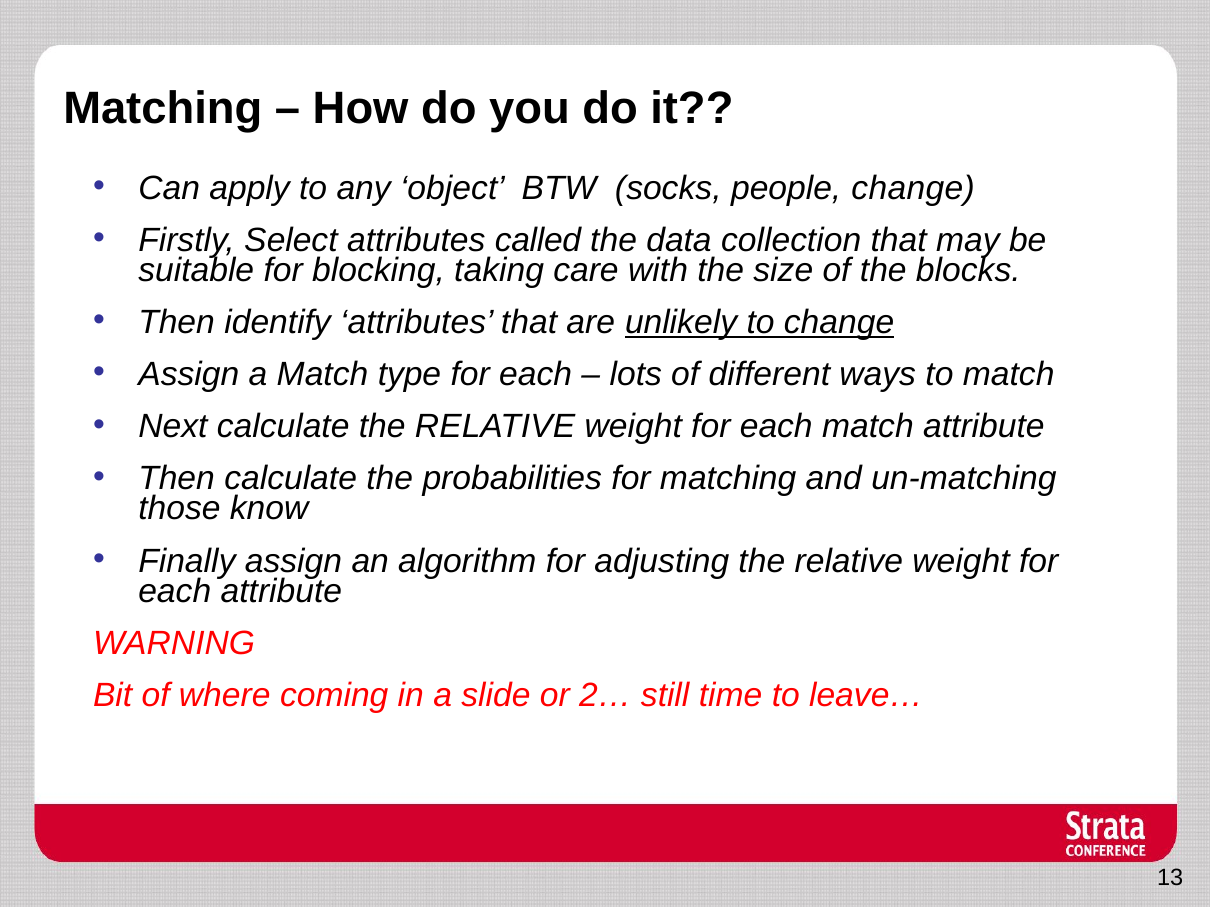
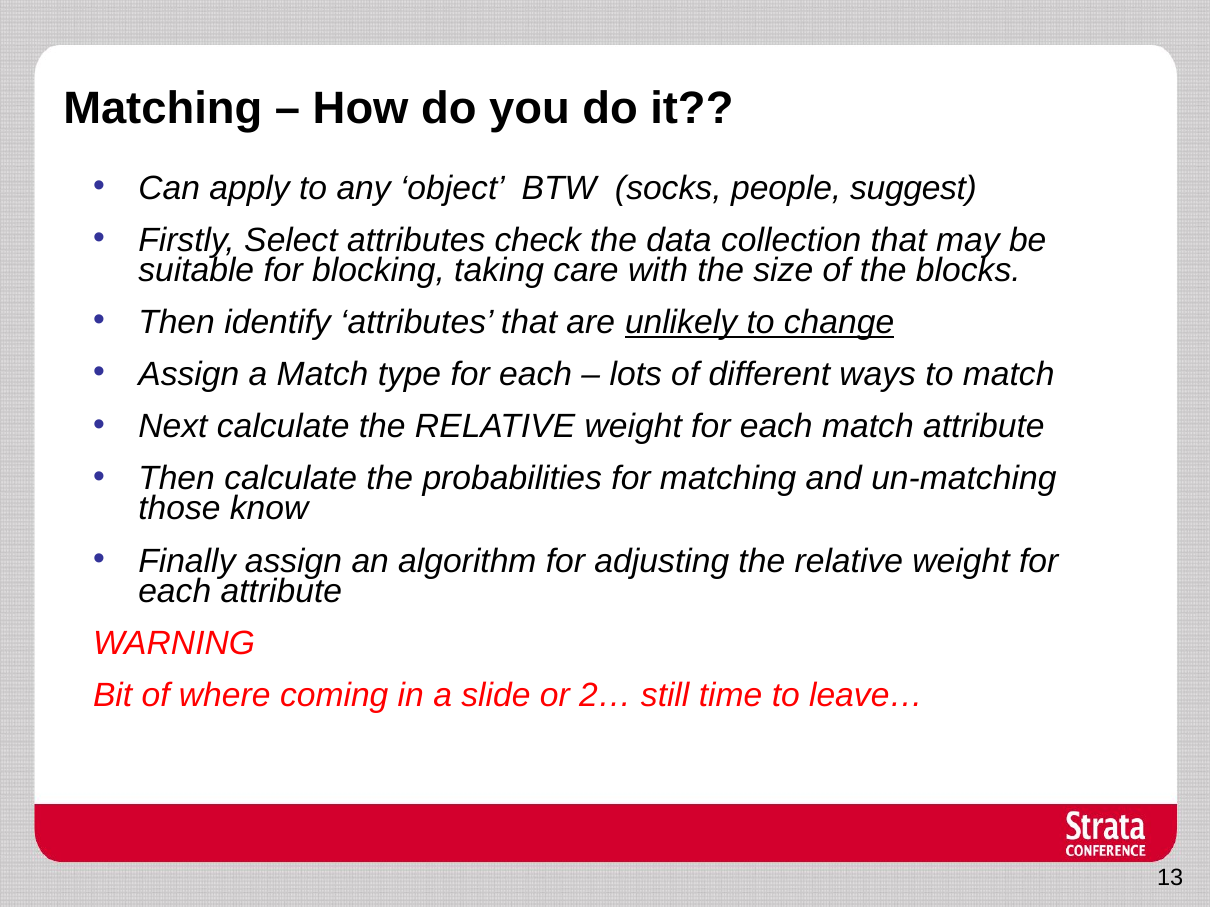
people change: change -> suggest
called: called -> check
